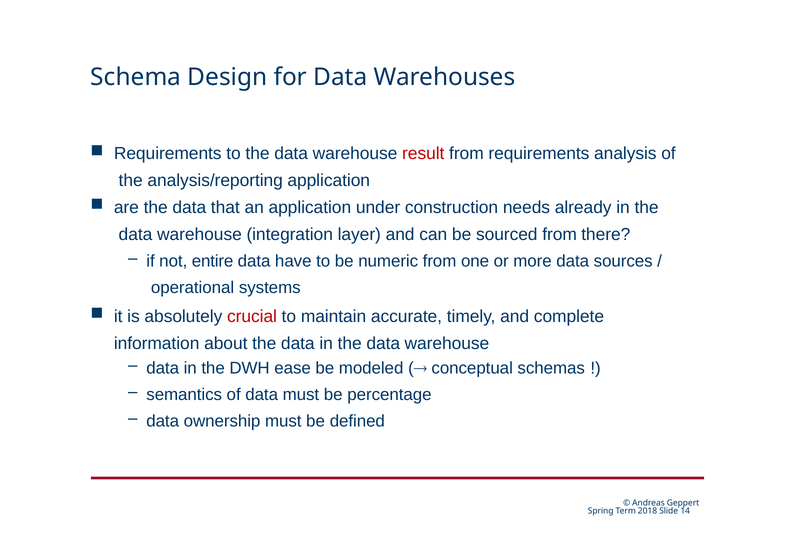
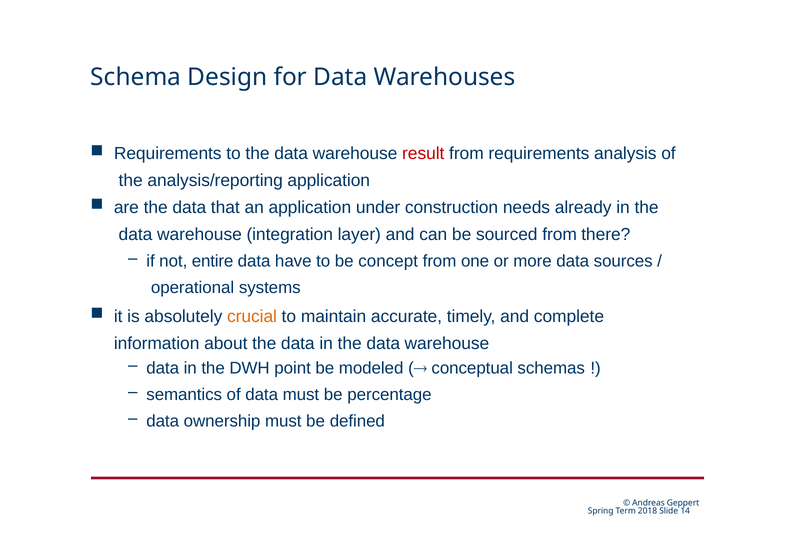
numeric: numeric -> concept
crucial colour: red -> orange
ease: ease -> point
